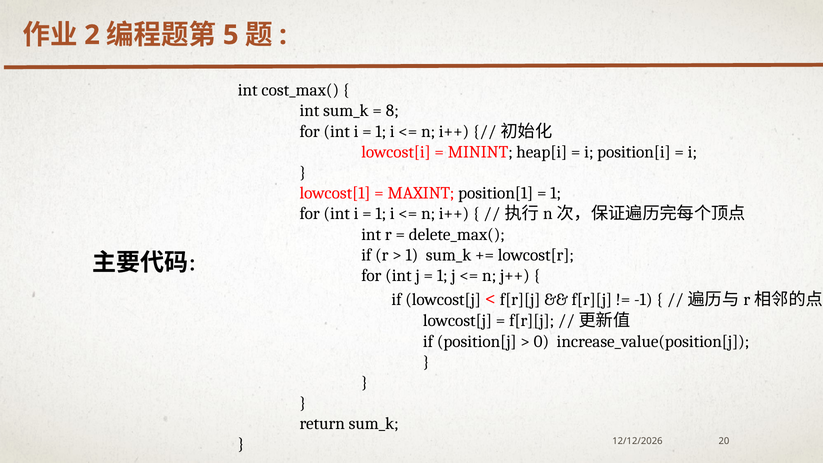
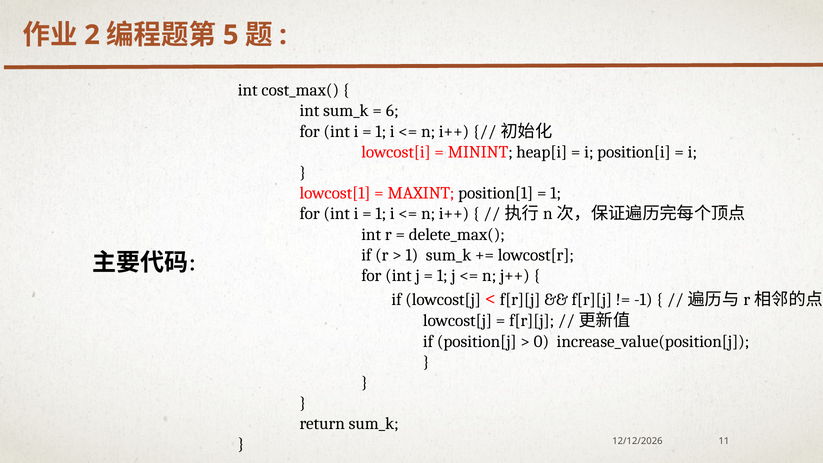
8: 8 -> 6
20: 20 -> 11
